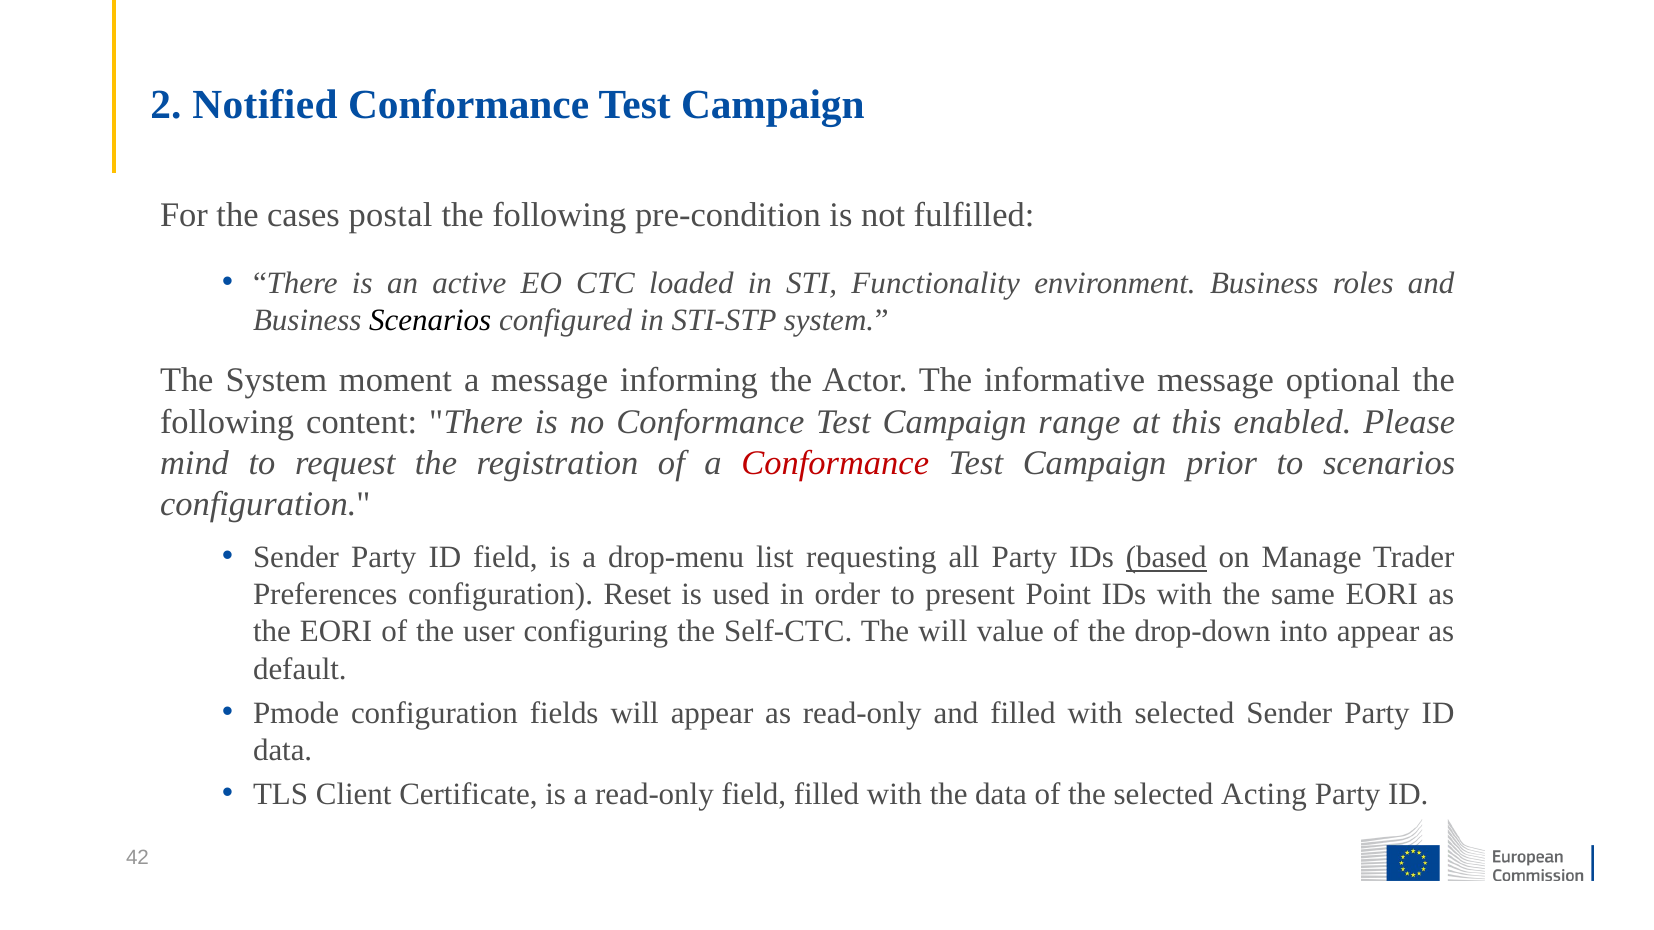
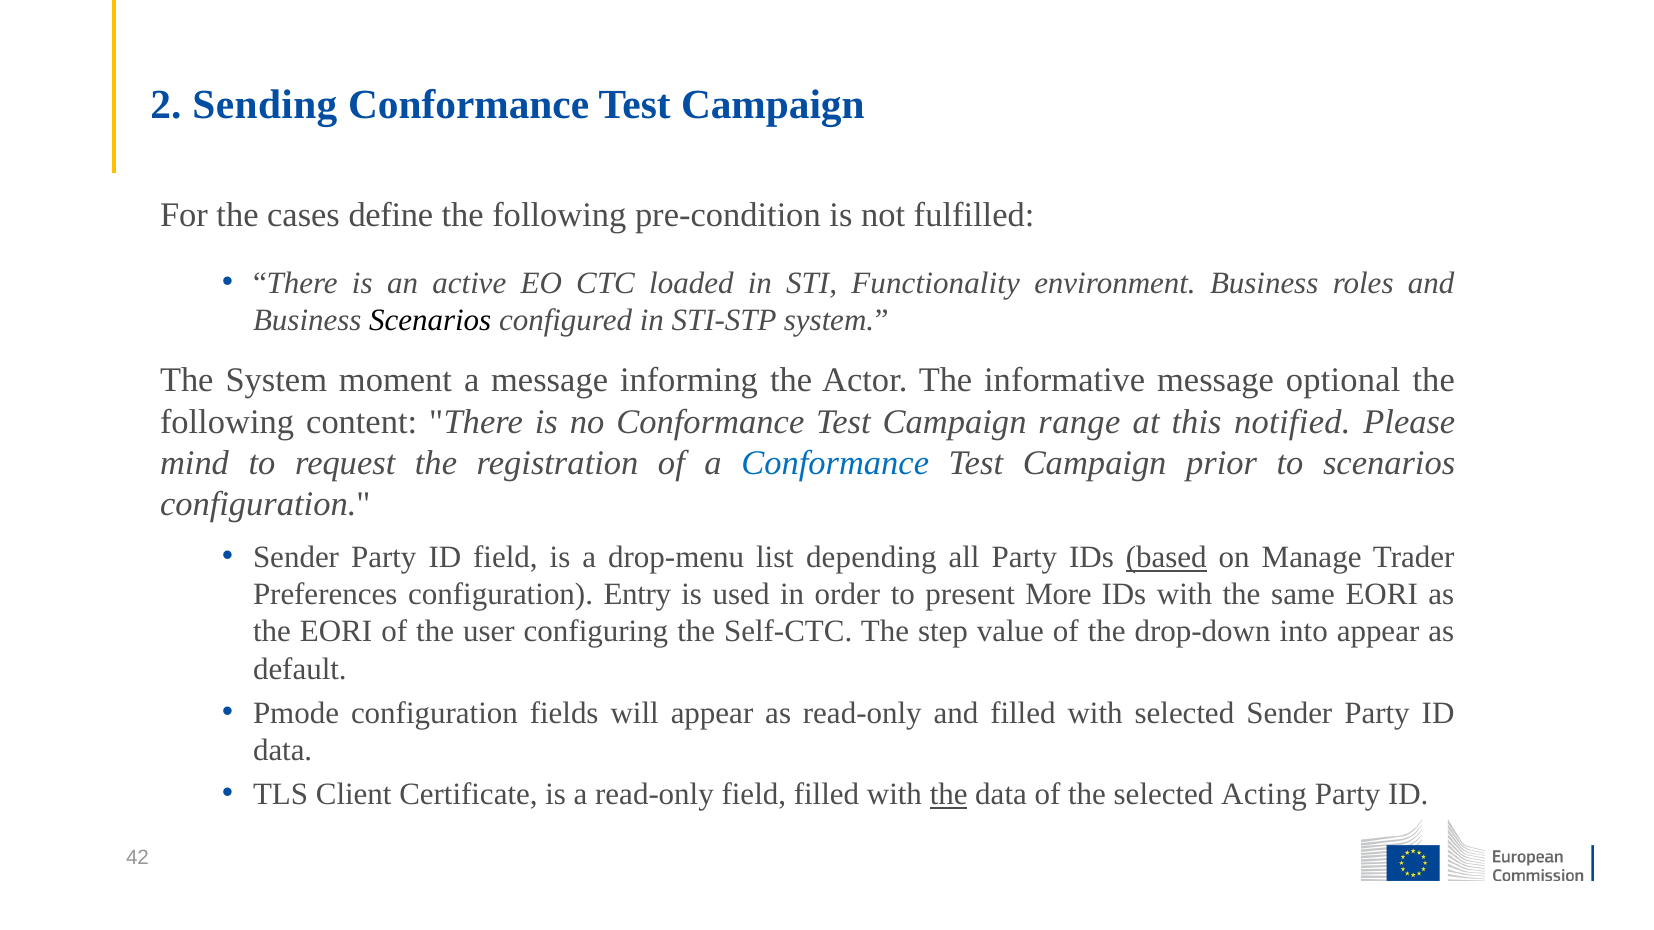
Notified: Notified -> Sending
postal: postal -> define
enabled: enabled -> notified
Conformance at (835, 463) colour: red -> blue
requesting: requesting -> depending
Reset: Reset -> Entry
Point: Point -> More
The will: will -> step
the at (949, 795) underline: none -> present
